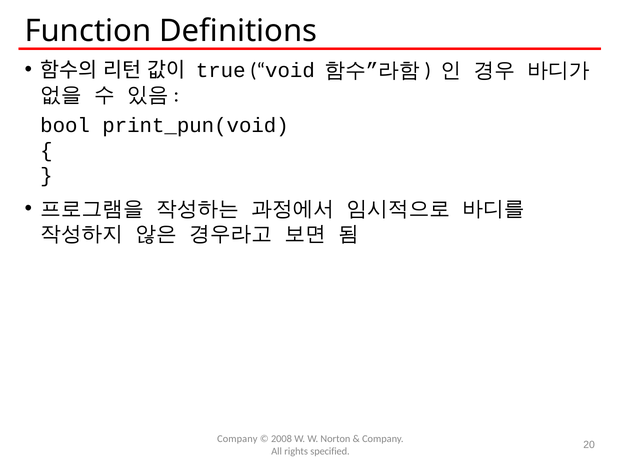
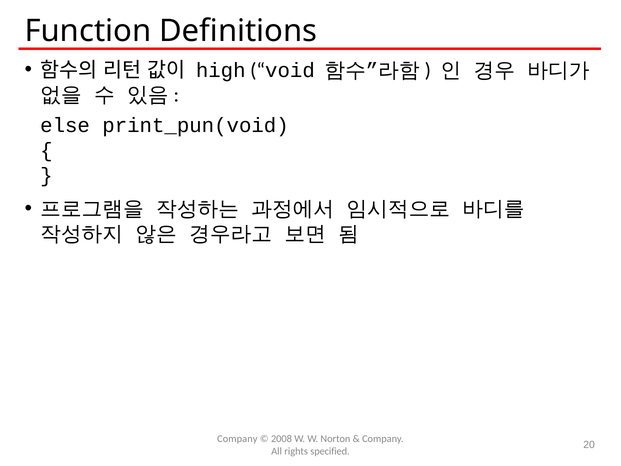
true: true -> high
bool: bool -> else
